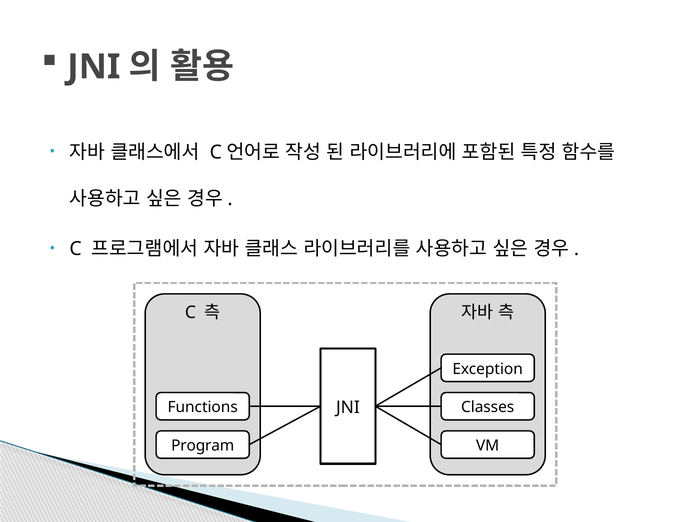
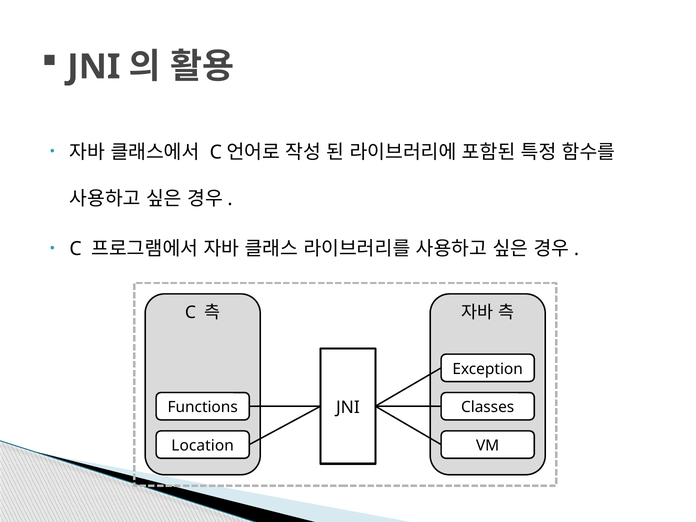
Program: Program -> Location
